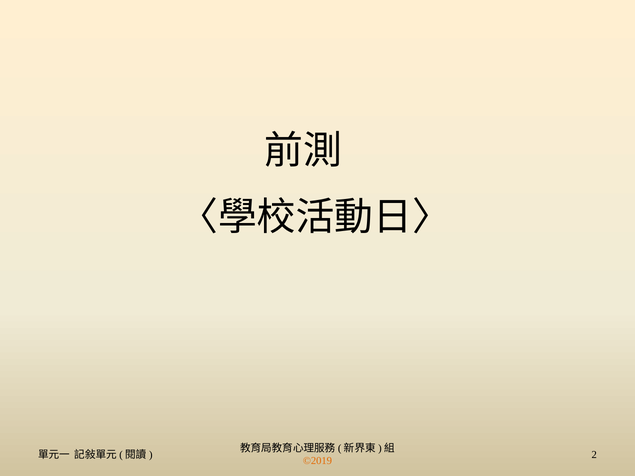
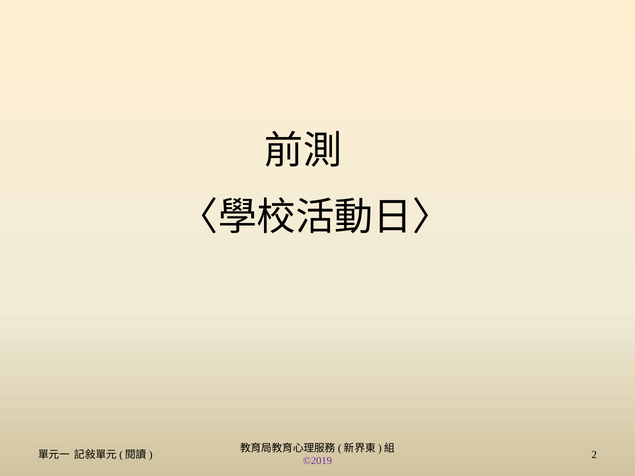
©2019 colour: orange -> purple
